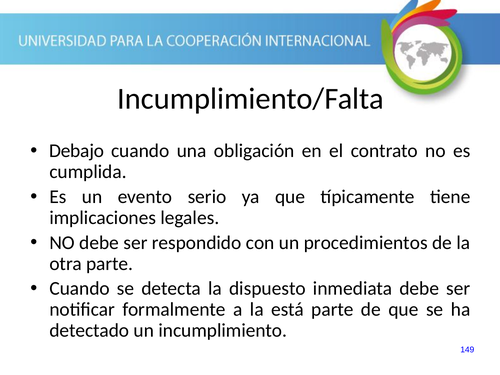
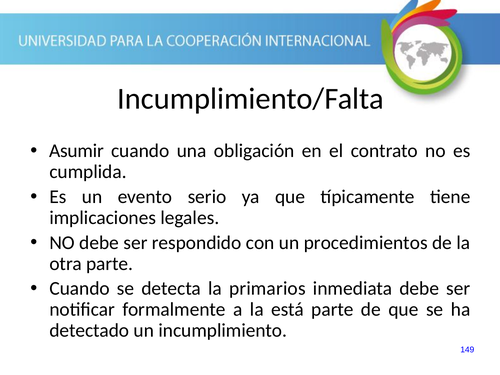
Debajo: Debajo -> Asumir
dispuesto: dispuesto -> primarios
